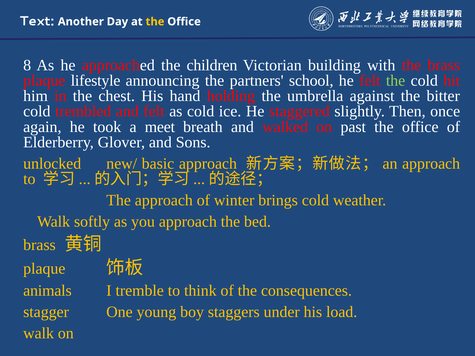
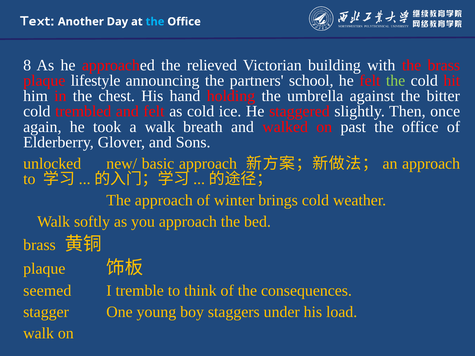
the at (155, 22) colour: yellow -> light blue
children: children -> relieved
a meet: meet -> walk
animals: animals -> seemed
